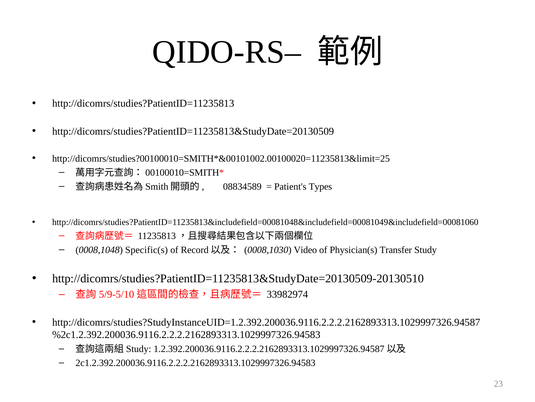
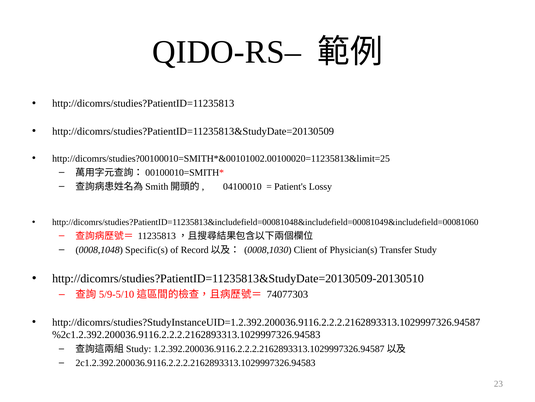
08834589: 08834589 -> 04100010
Types: Types -> Lossy
Video: Video -> Client
33982974: 33982974 -> 74077303
